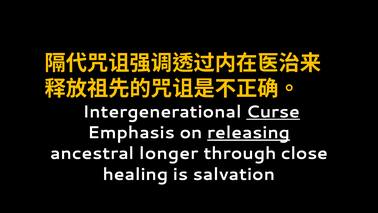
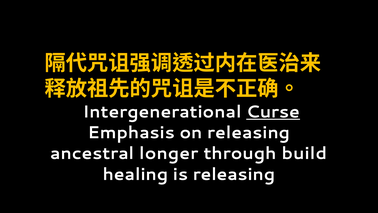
releasing at (249, 132) underline: present -> none
close: close -> build
is salvation: salvation -> releasing
